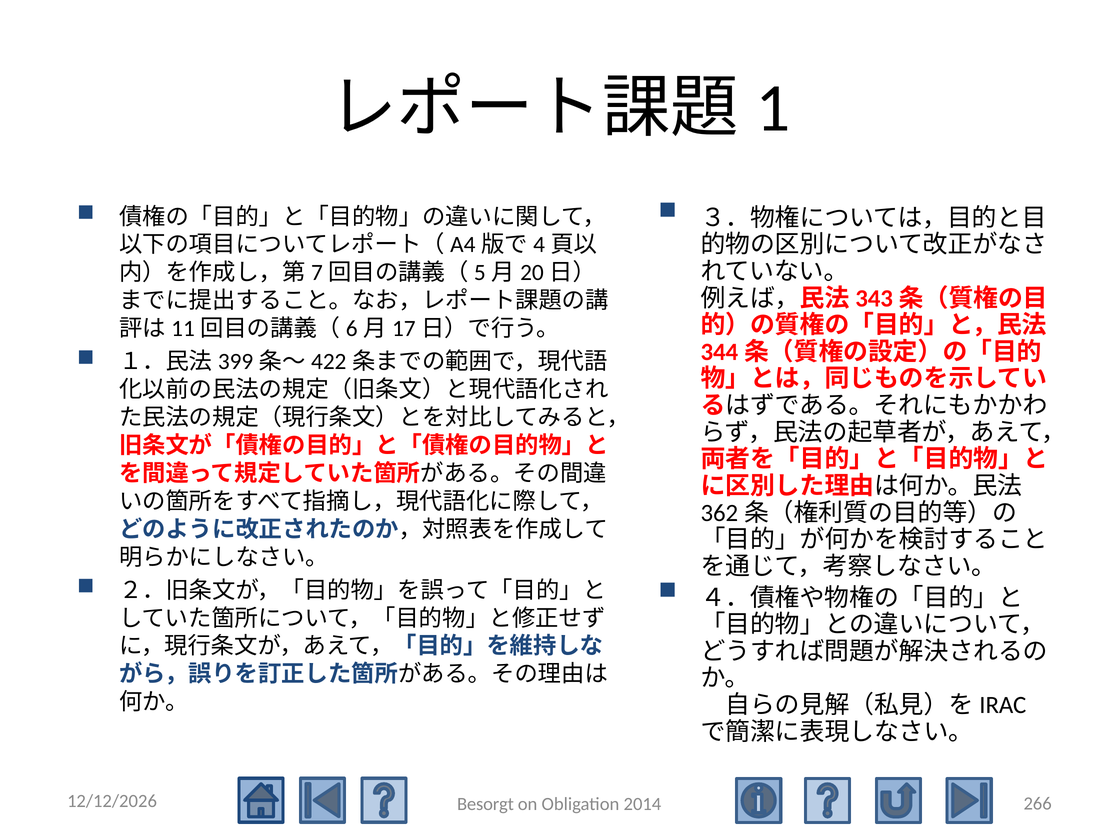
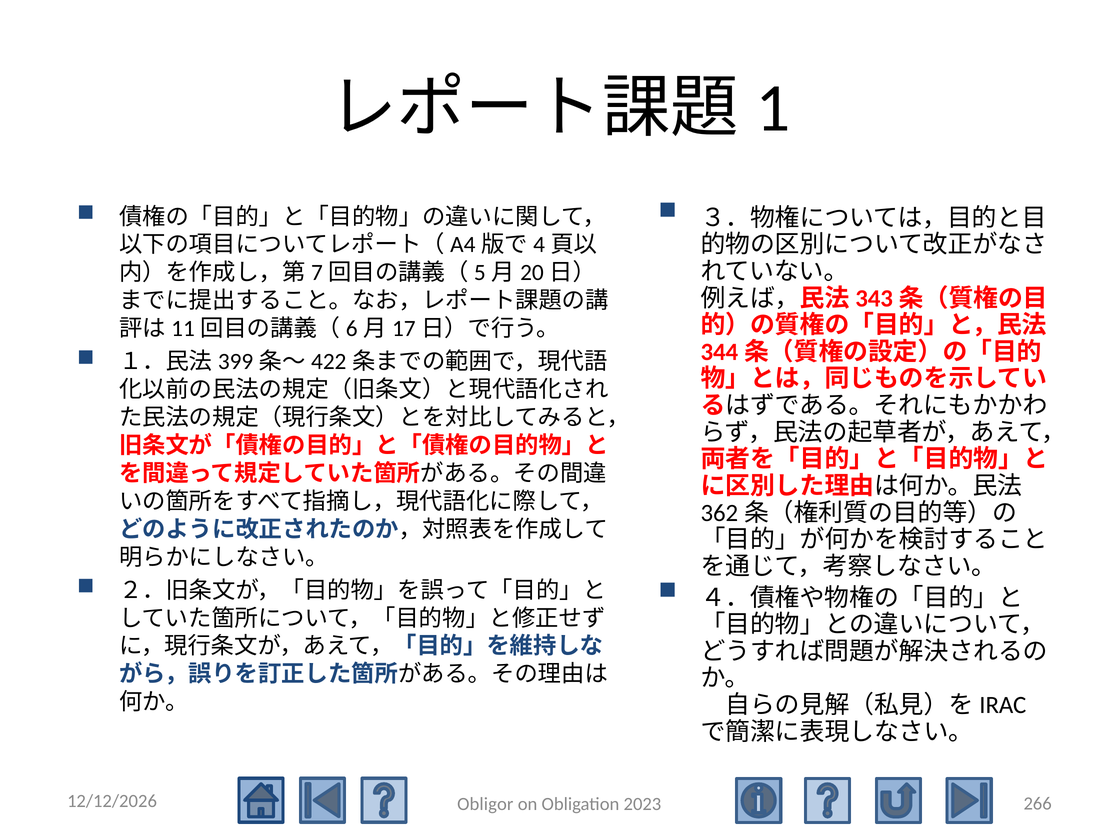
Besorgt: Besorgt -> Obligor
2014: 2014 -> 2023
